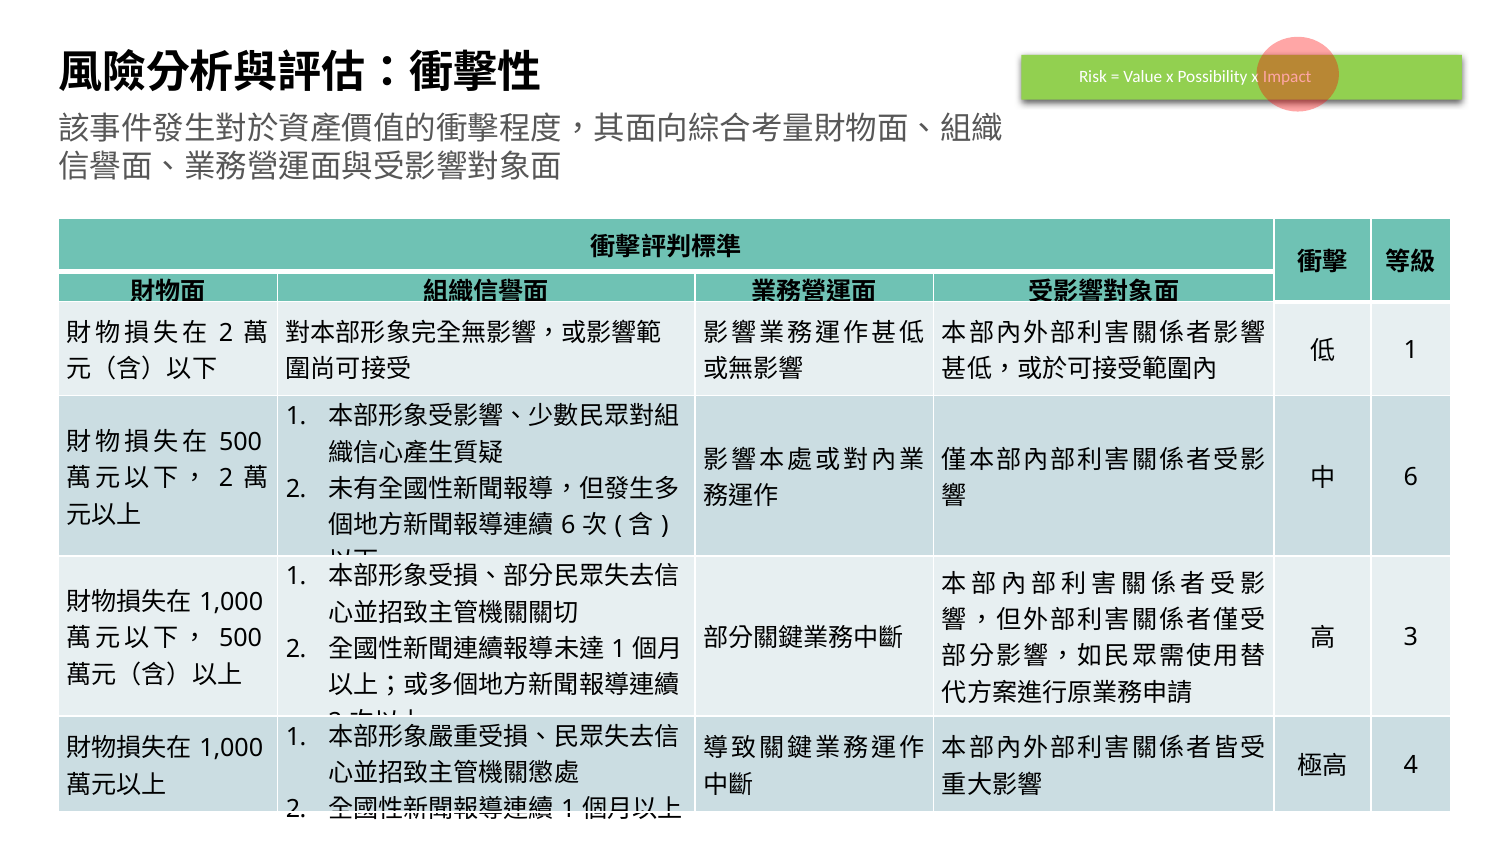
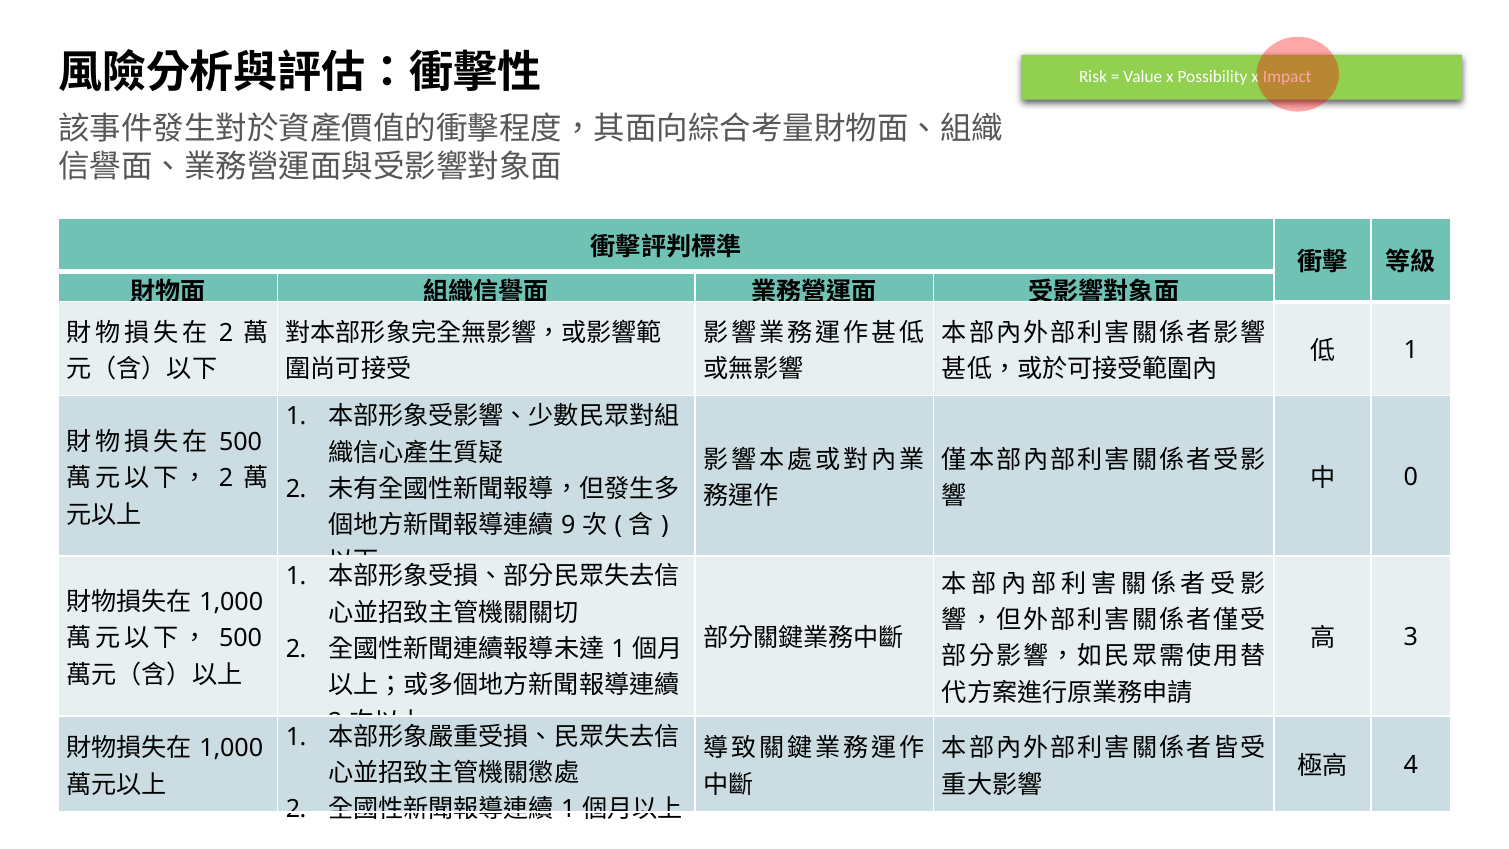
6 at (1411, 477): 6 -> 0
6 at (568, 525): 6 -> 9
